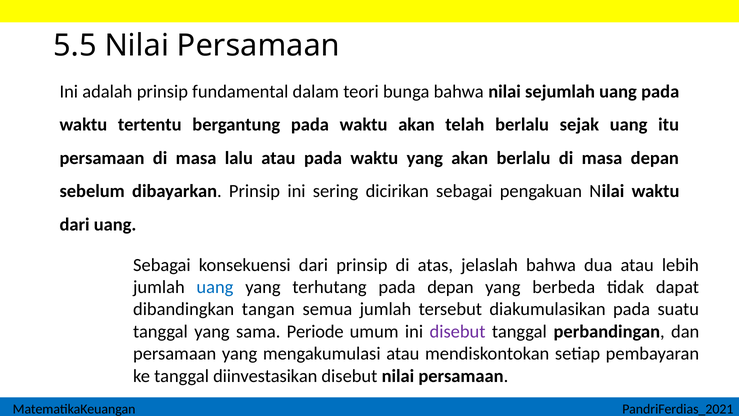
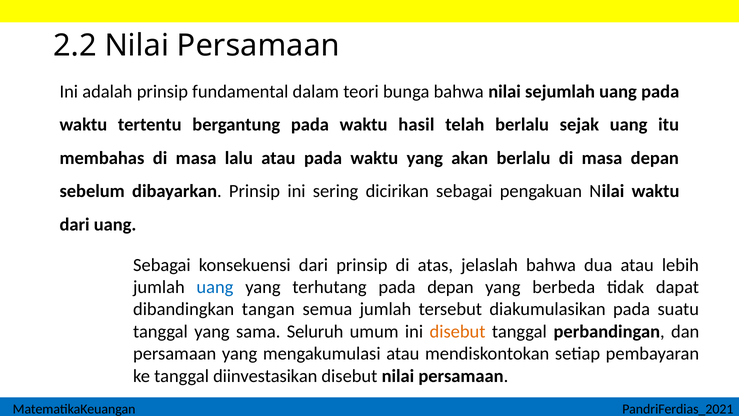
5.5: 5.5 -> 2.2
waktu akan: akan -> hasil
persamaan at (102, 158): persamaan -> membahas
Periode: Periode -> Seluruh
disebut at (458, 331) colour: purple -> orange
